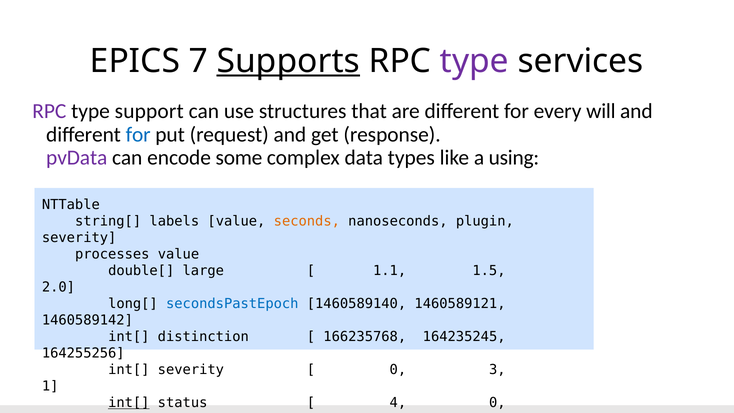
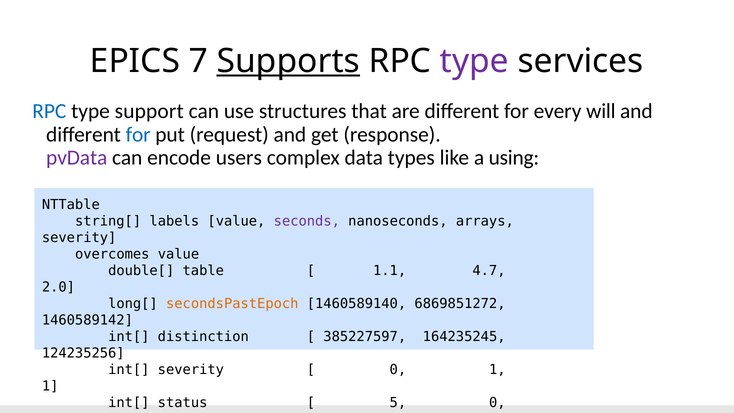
RPC at (49, 111) colour: purple -> blue
some: some -> users
seconds colour: orange -> purple
plugin: plugin -> arrays
processes: processes -> overcomes
large: large -> table
1.5: 1.5 -> 4.7
secondsPastEpoch colour: blue -> orange
1460589121: 1460589121 -> 6869851272
166235768: 166235768 -> 385227597
164255256: 164255256 -> 124235256
3 at (497, 370): 3 -> 1
int[ at (129, 403) underline: present -> none
4: 4 -> 5
